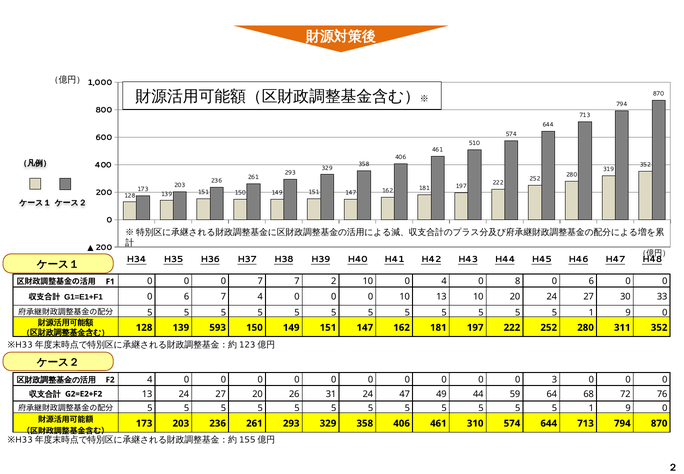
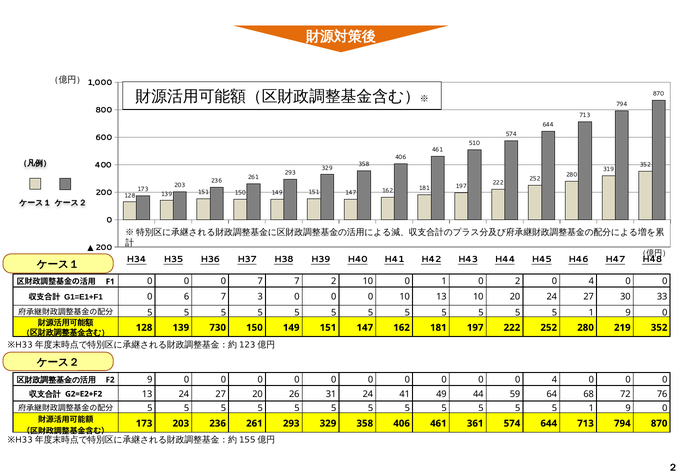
0 4: 4 -> 1
0 8: 8 -> 2
6 at (591, 281): 6 -> 4
7 4: 4 -> 3
593: 593 -> 730
311: 311 -> 219
F2 4: 4 -> 9
0 0 3: 3 -> 4
47: 47 -> 41
310: 310 -> 361
